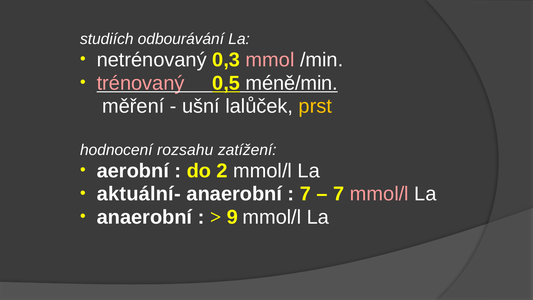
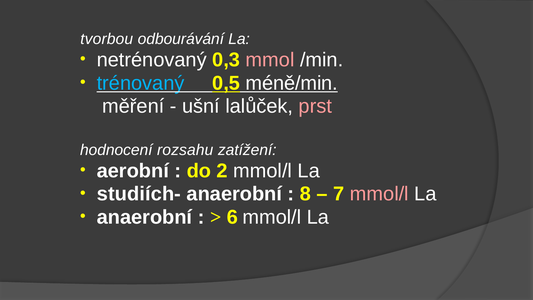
studiích: studiích -> tvorbou
trénovaný colour: pink -> light blue
prst colour: yellow -> pink
aktuální-: aktuální- -> studiích-
7 at (306, 194): 7 -> 8
9: 9 -> 6
